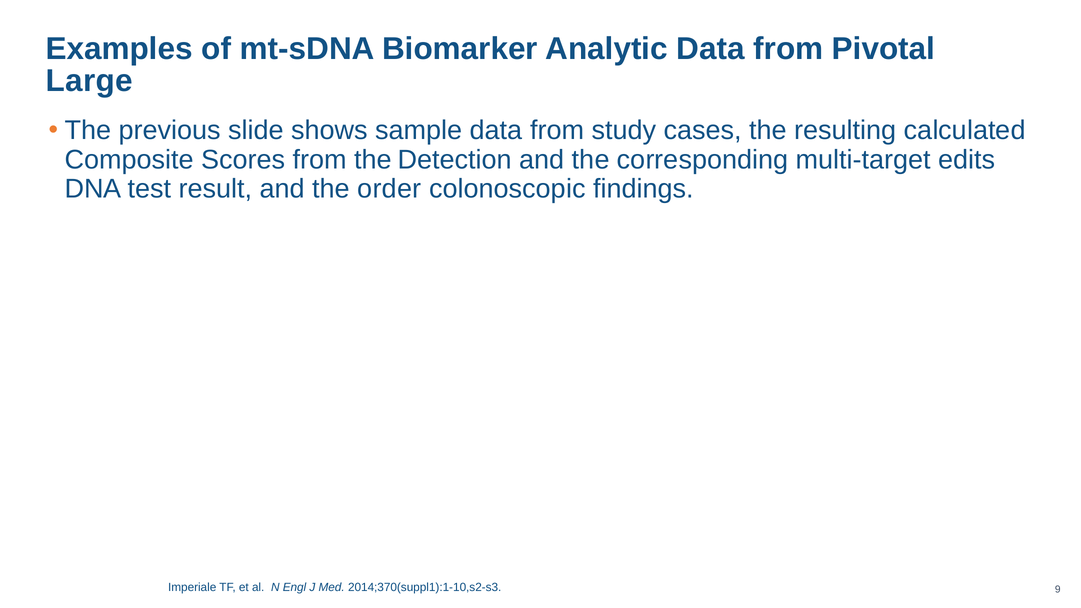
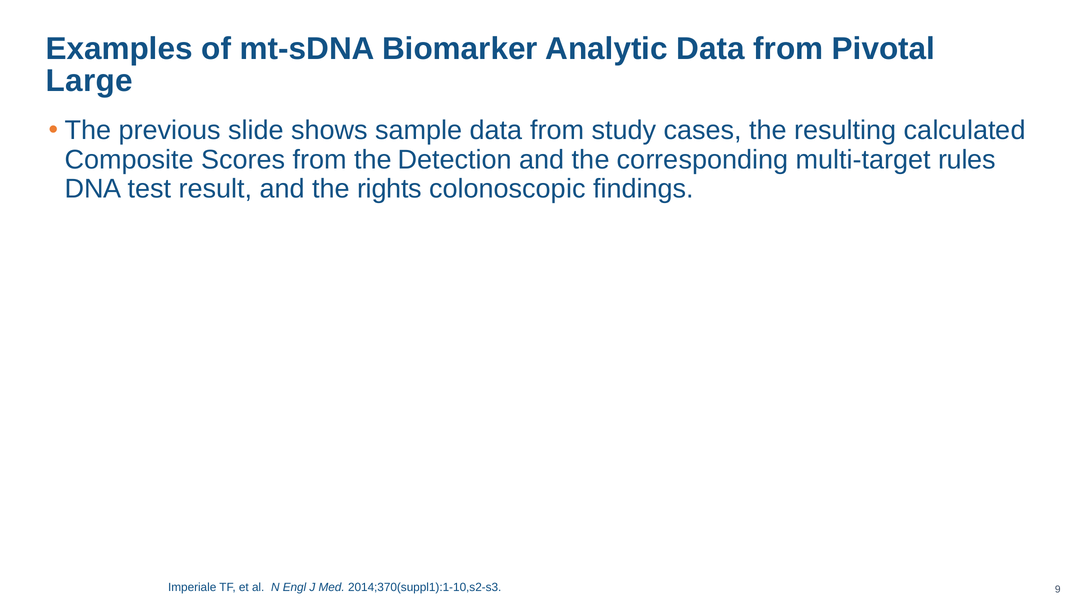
edits: edits -> rules
order: order -> rights
